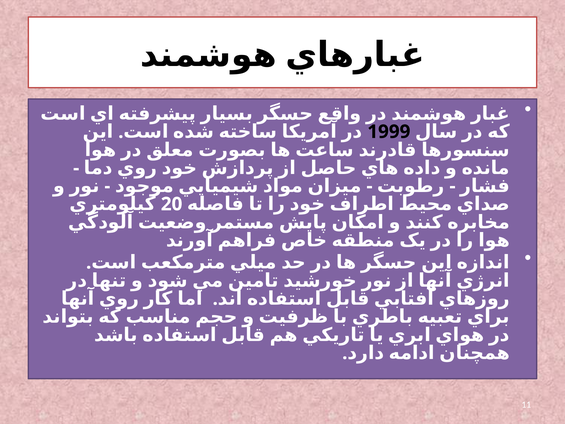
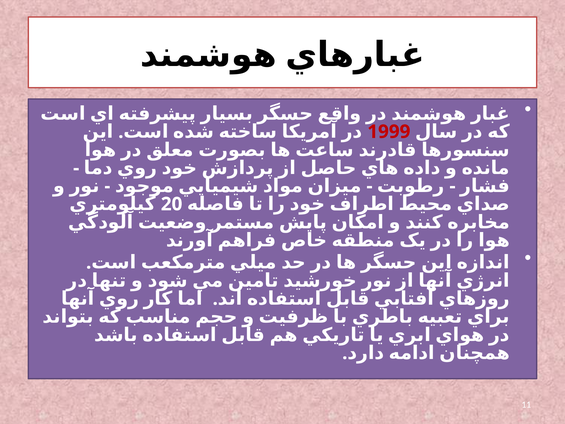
1999 colour: black -> red
